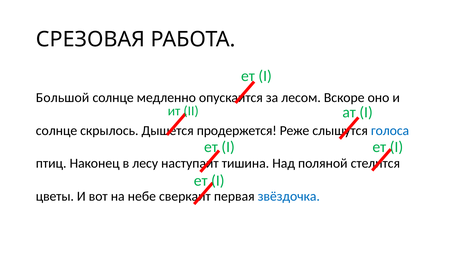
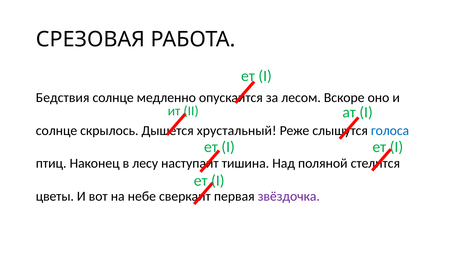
Большой: Большой -> Бедствия
продержется: продержется -> хрустальный
звёздочка colour: blue -> purple
